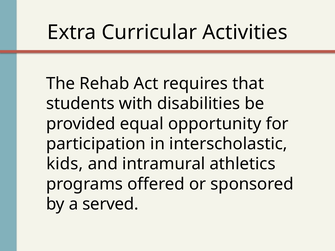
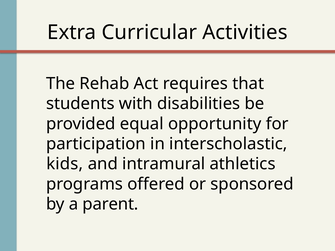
served: served -> parent
